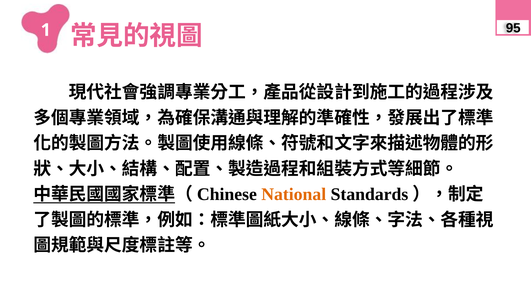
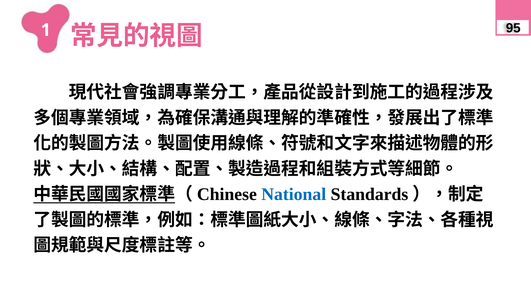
National colour: orange -> blue
